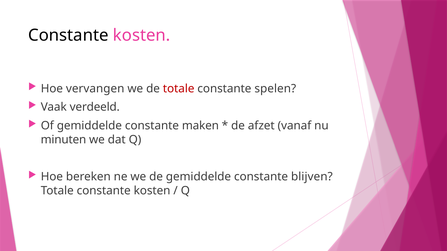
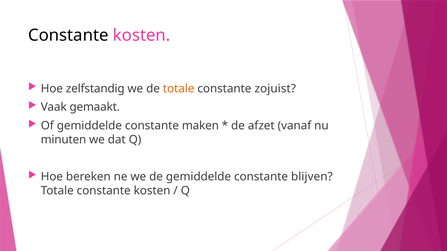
vervangen: vervangen -> zelfstandig
totale at (179, 89) colour: red -> orange
spelen: spelen -> zojuist
verdeeld: verdeeld -> gemaakt
